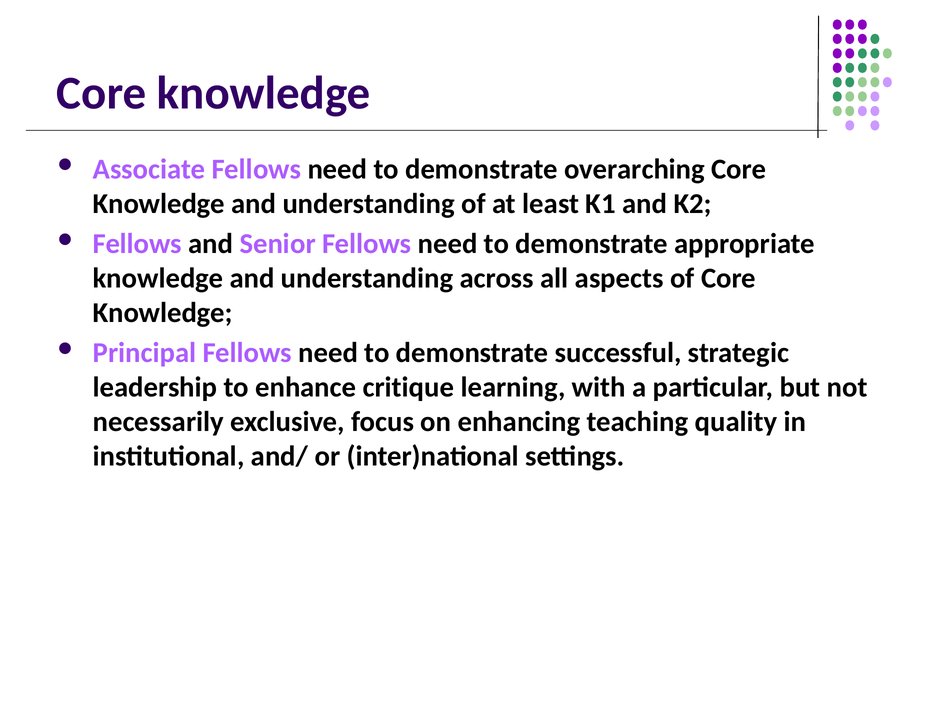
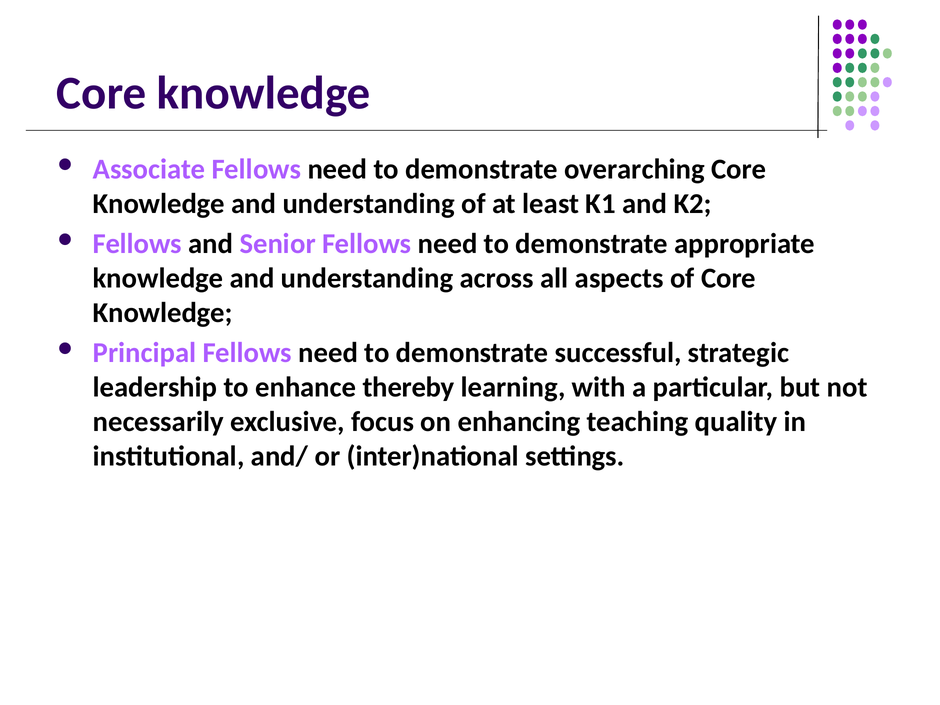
critique: critique -> thereby
